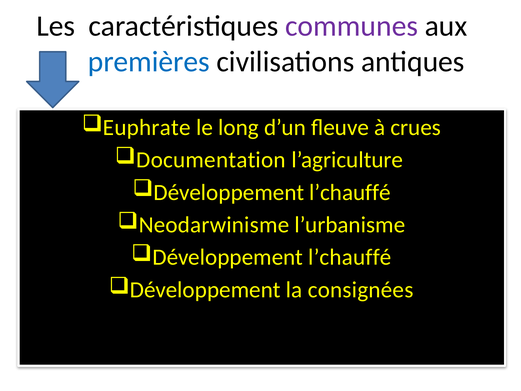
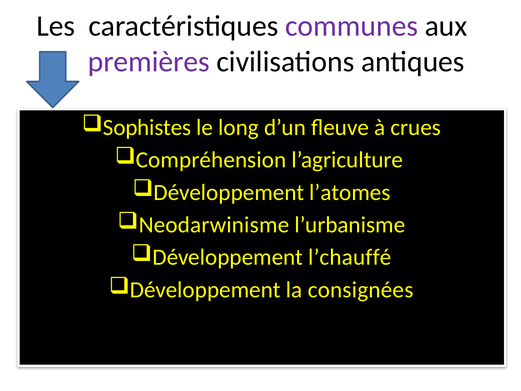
premières colour: blue -> purple
Euphrate: Euphrate -> Sophistes
Documentation: Documentation -> Compréhension
l’chauffé at (350, 192): l’chauffé -> l’atomes
